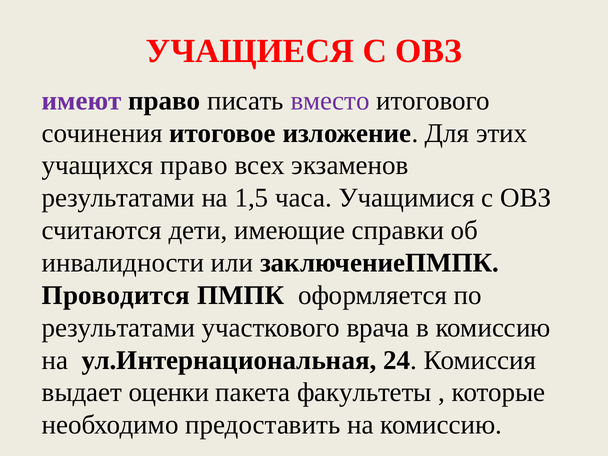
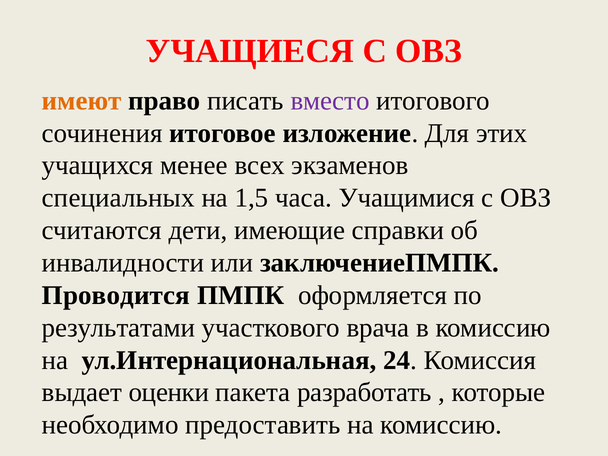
имеют colour: purple -> orange
учащихся право: право -> менее
результатами at (118, 198): результатами -> специальных
факультеты: факультеты -> разработать
